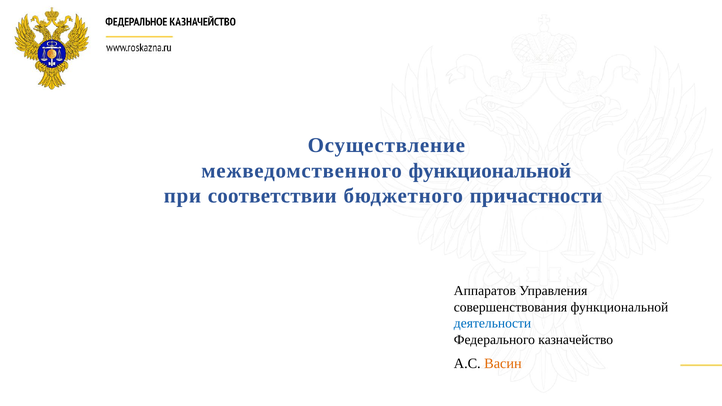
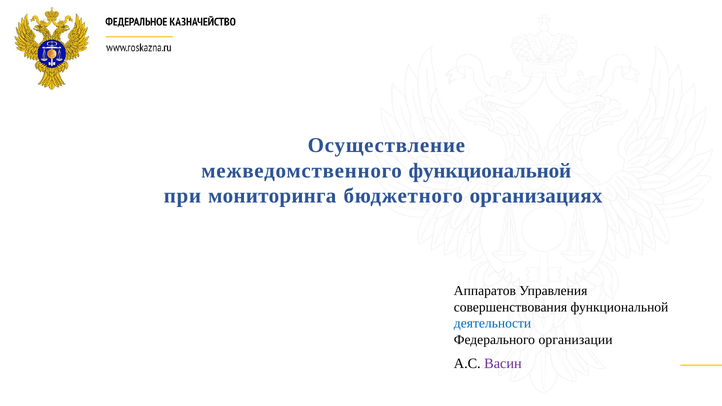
соответствии: соответствии -> мониторинга
причастности: причастности -> организациях
казначейство: казначейство -> организации
Васин colour: orange -> purple
